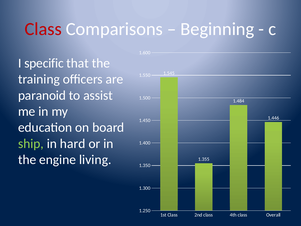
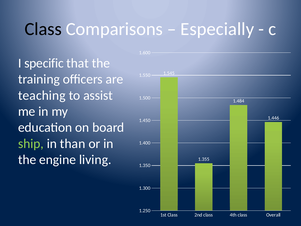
Class at (43, 29) colour: red -> black
Beginning: Beginning -> Especially
paranoid: paranoid -> teaching
hard: hard -> than
